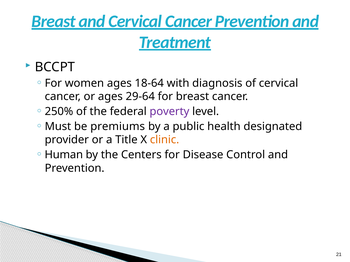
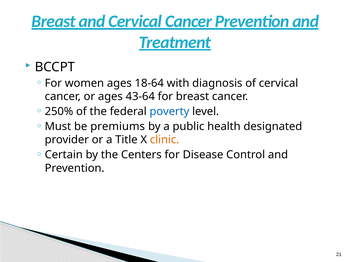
29-64: 29-64 -> 43-64
poverty colour: purple -> blue
Human: Human -> Certain
